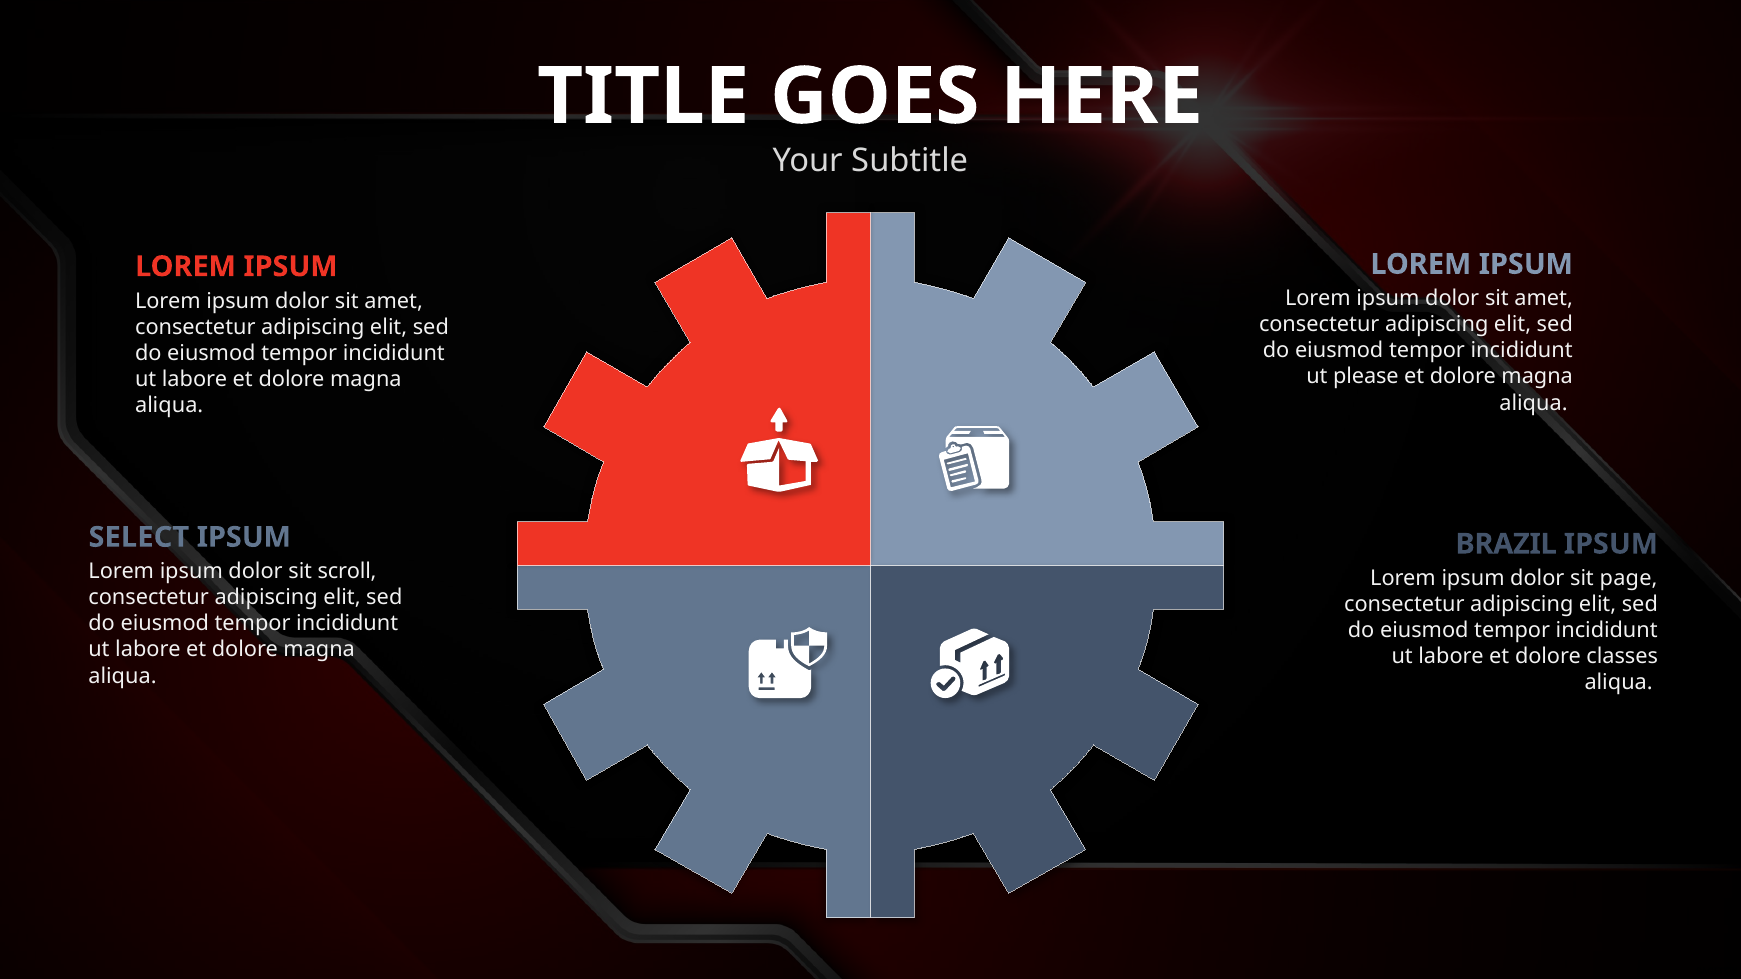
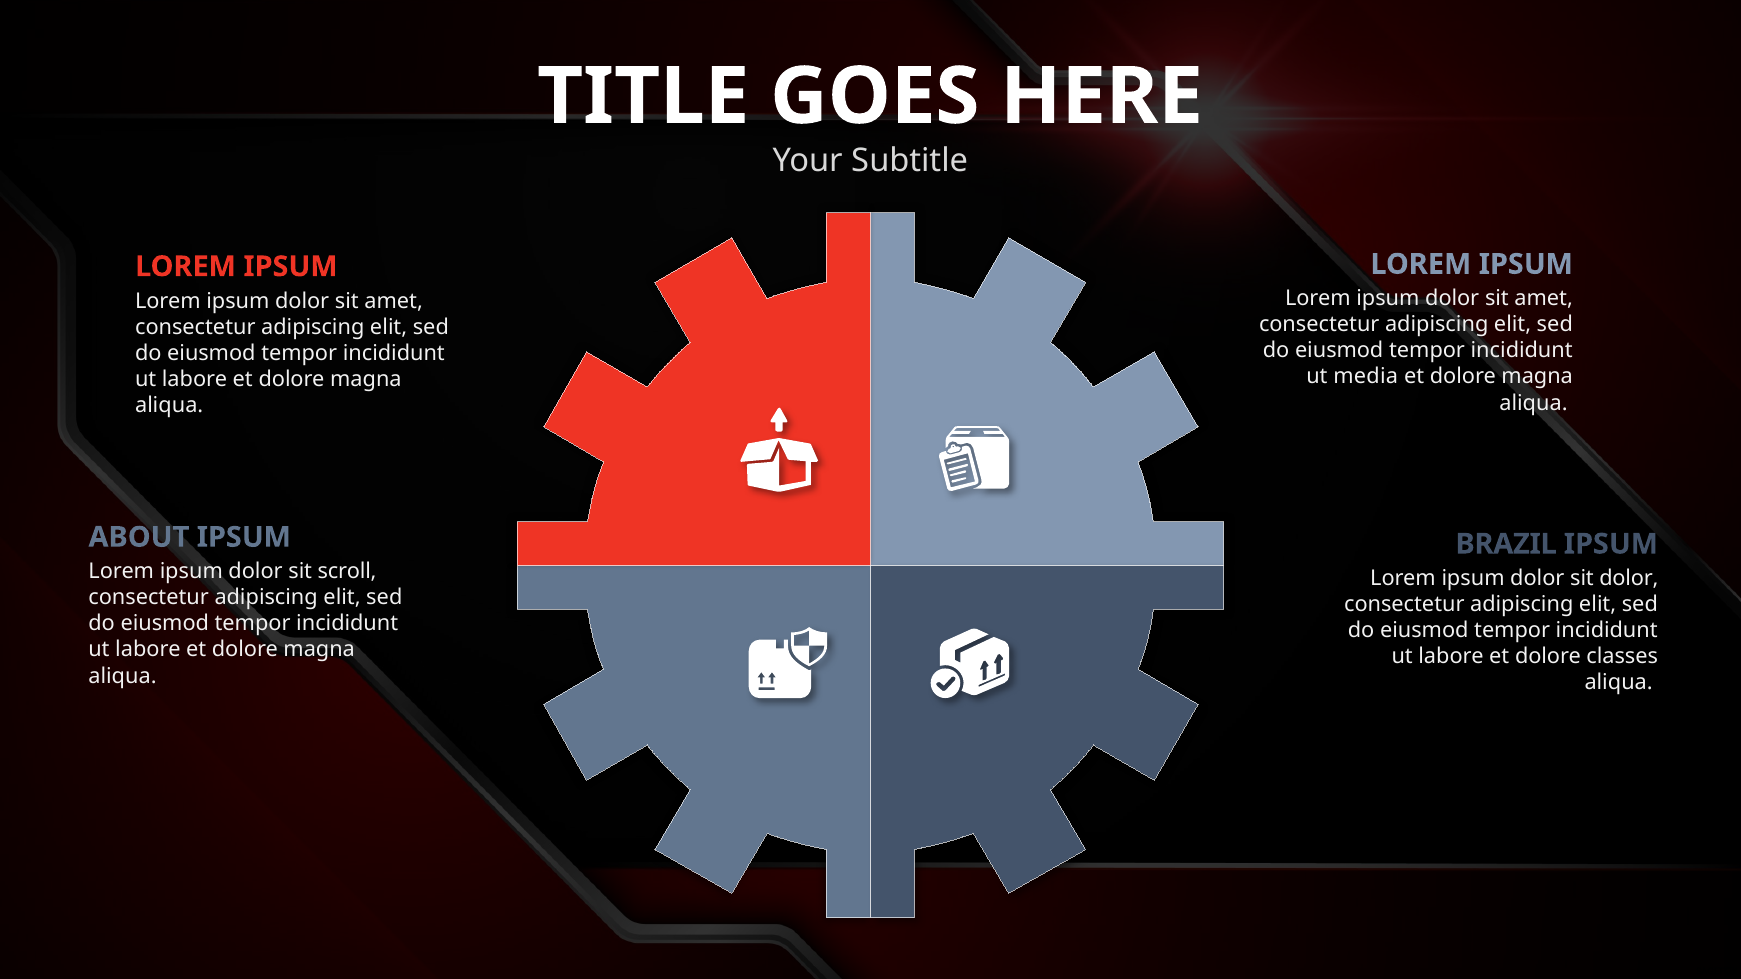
please: please -> media
SELECT: SELECT -> ABOUT
sit page: page -> dolor
